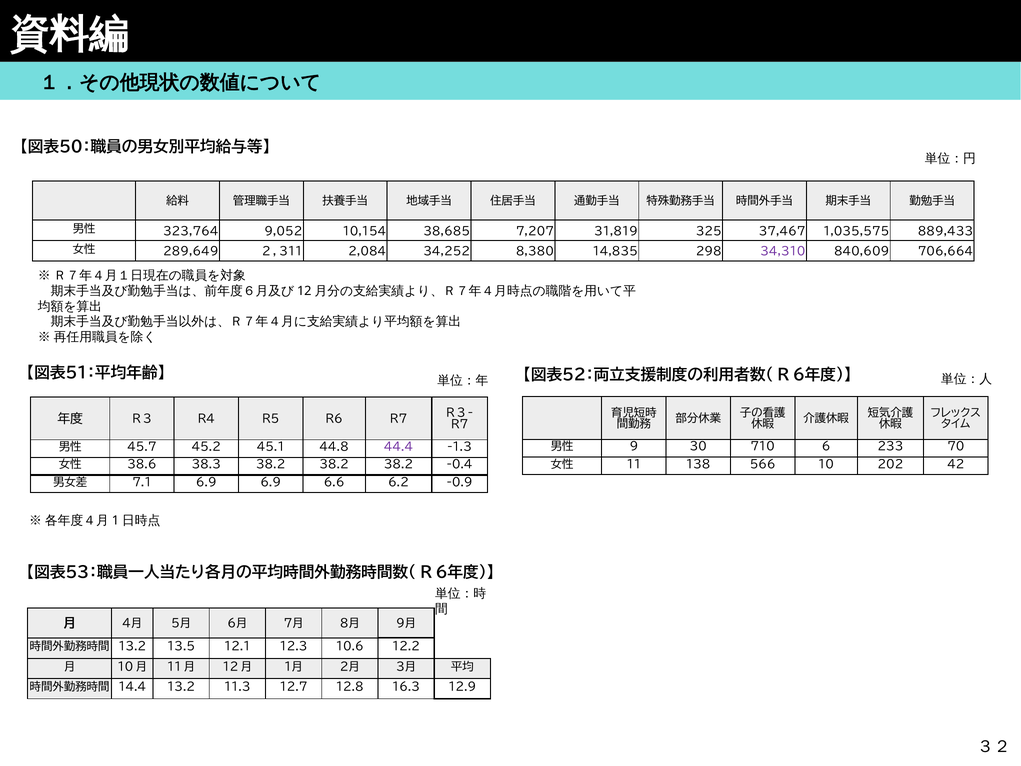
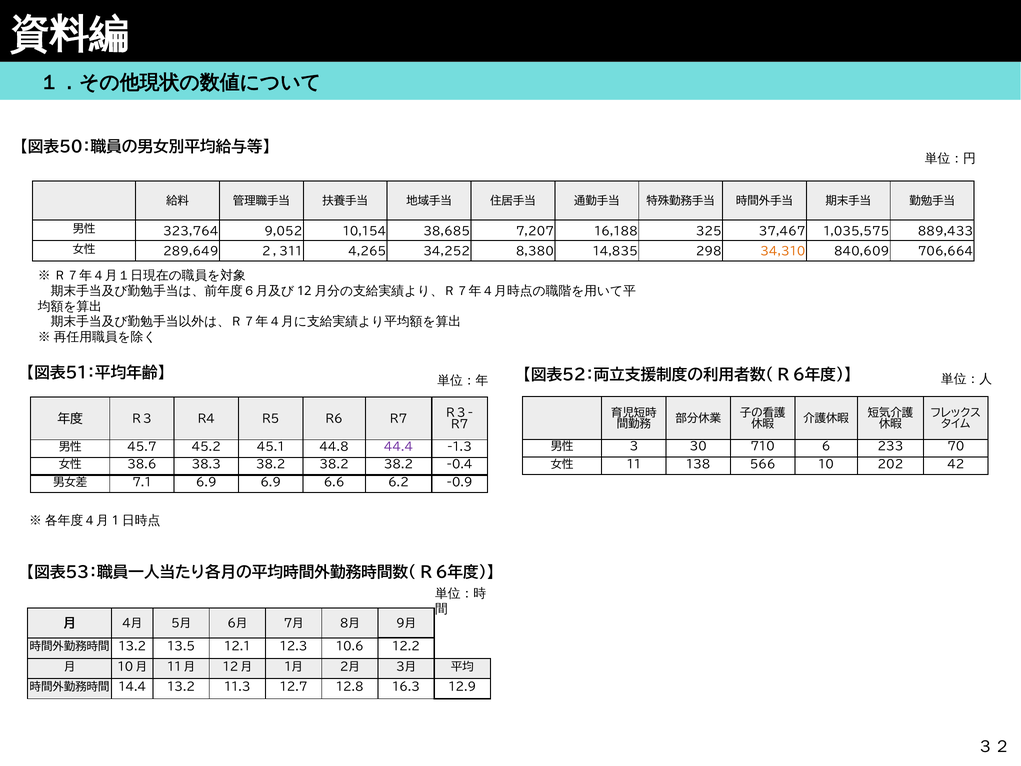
31,819: 31,819 -> 16,188
2,084: 2,084 -> 4,265
34,310 colour: purple -> orange
9: 9 -> 3
